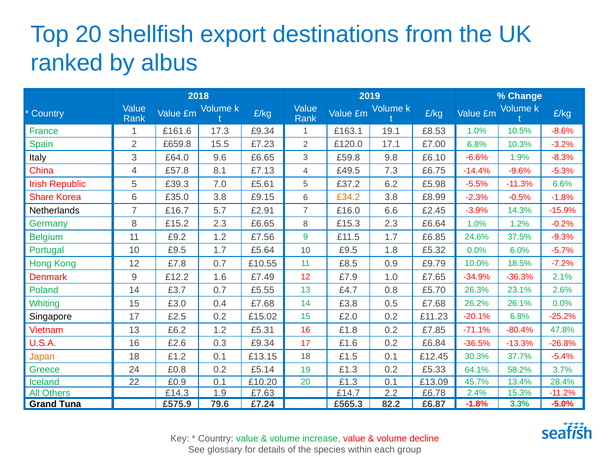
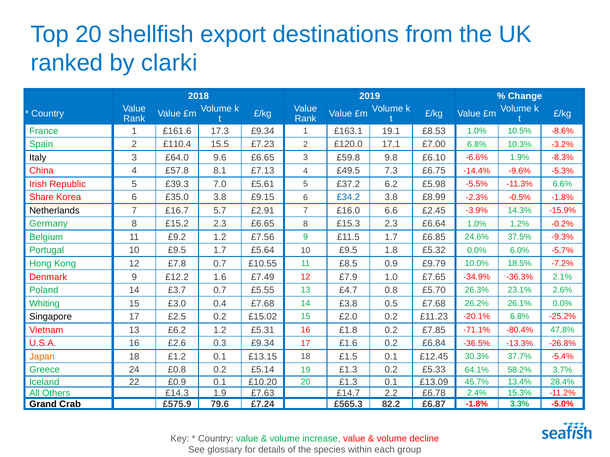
albus: albus -> clarki
£659.8: £659.8 -> £110.4
£34.2 colour: orange -> blue
Tuna: Tuna -> Crab
